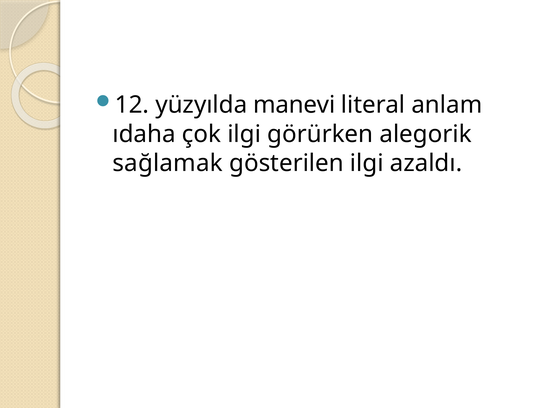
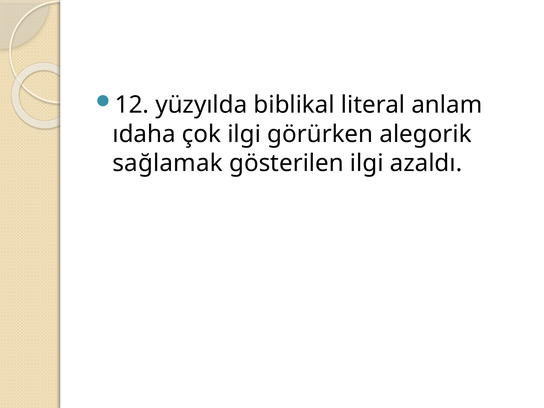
manevi: manevi -> biblikal
